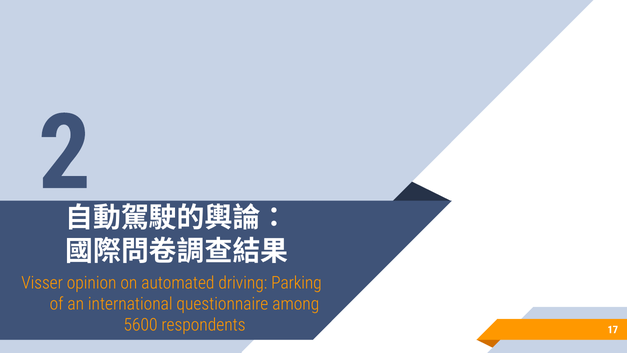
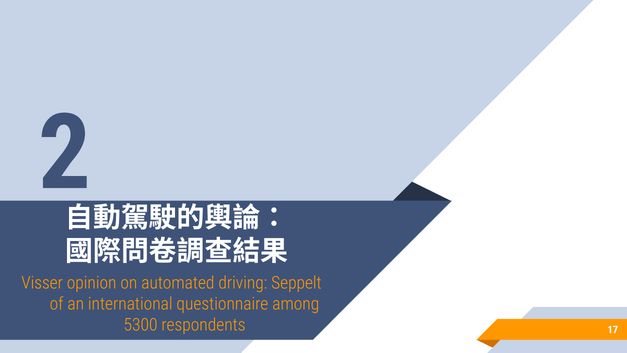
Parking: Parking -> Seppelt
5600: 5600 -> 5300
